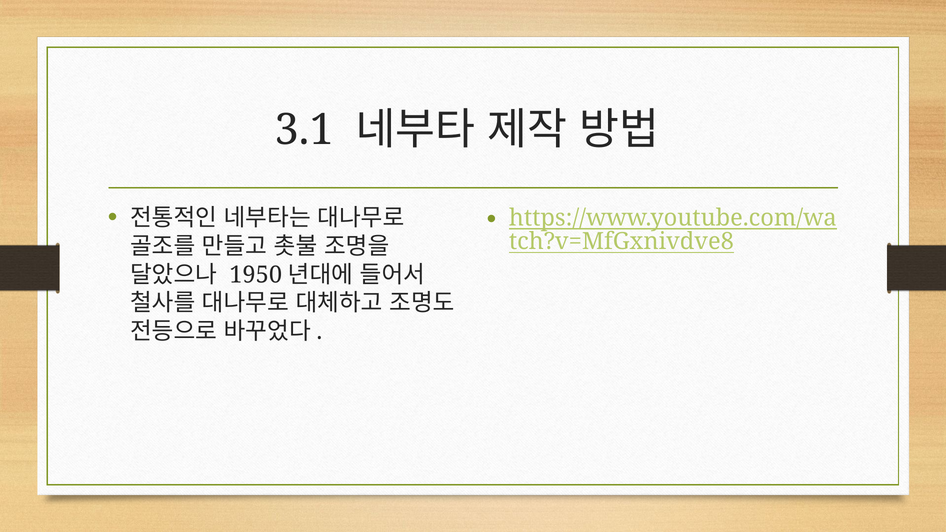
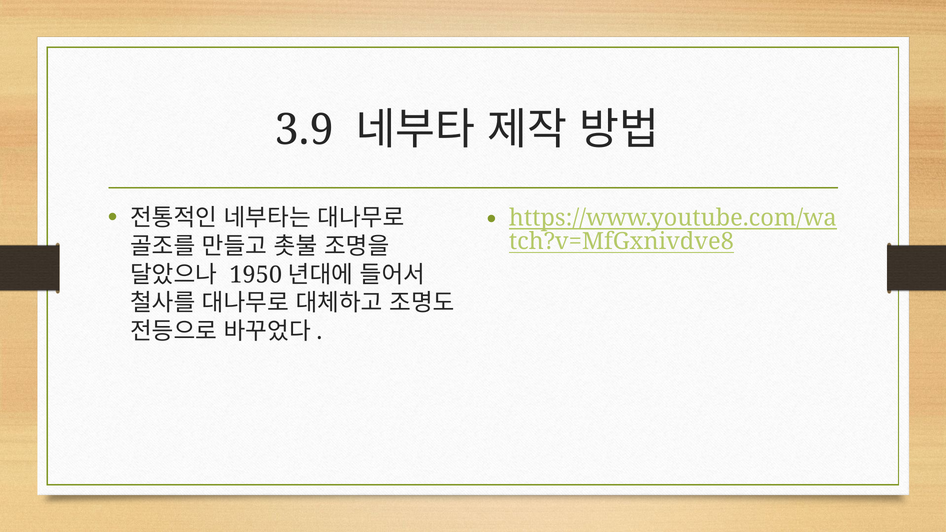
3.1: 3.1 -> 3.9
